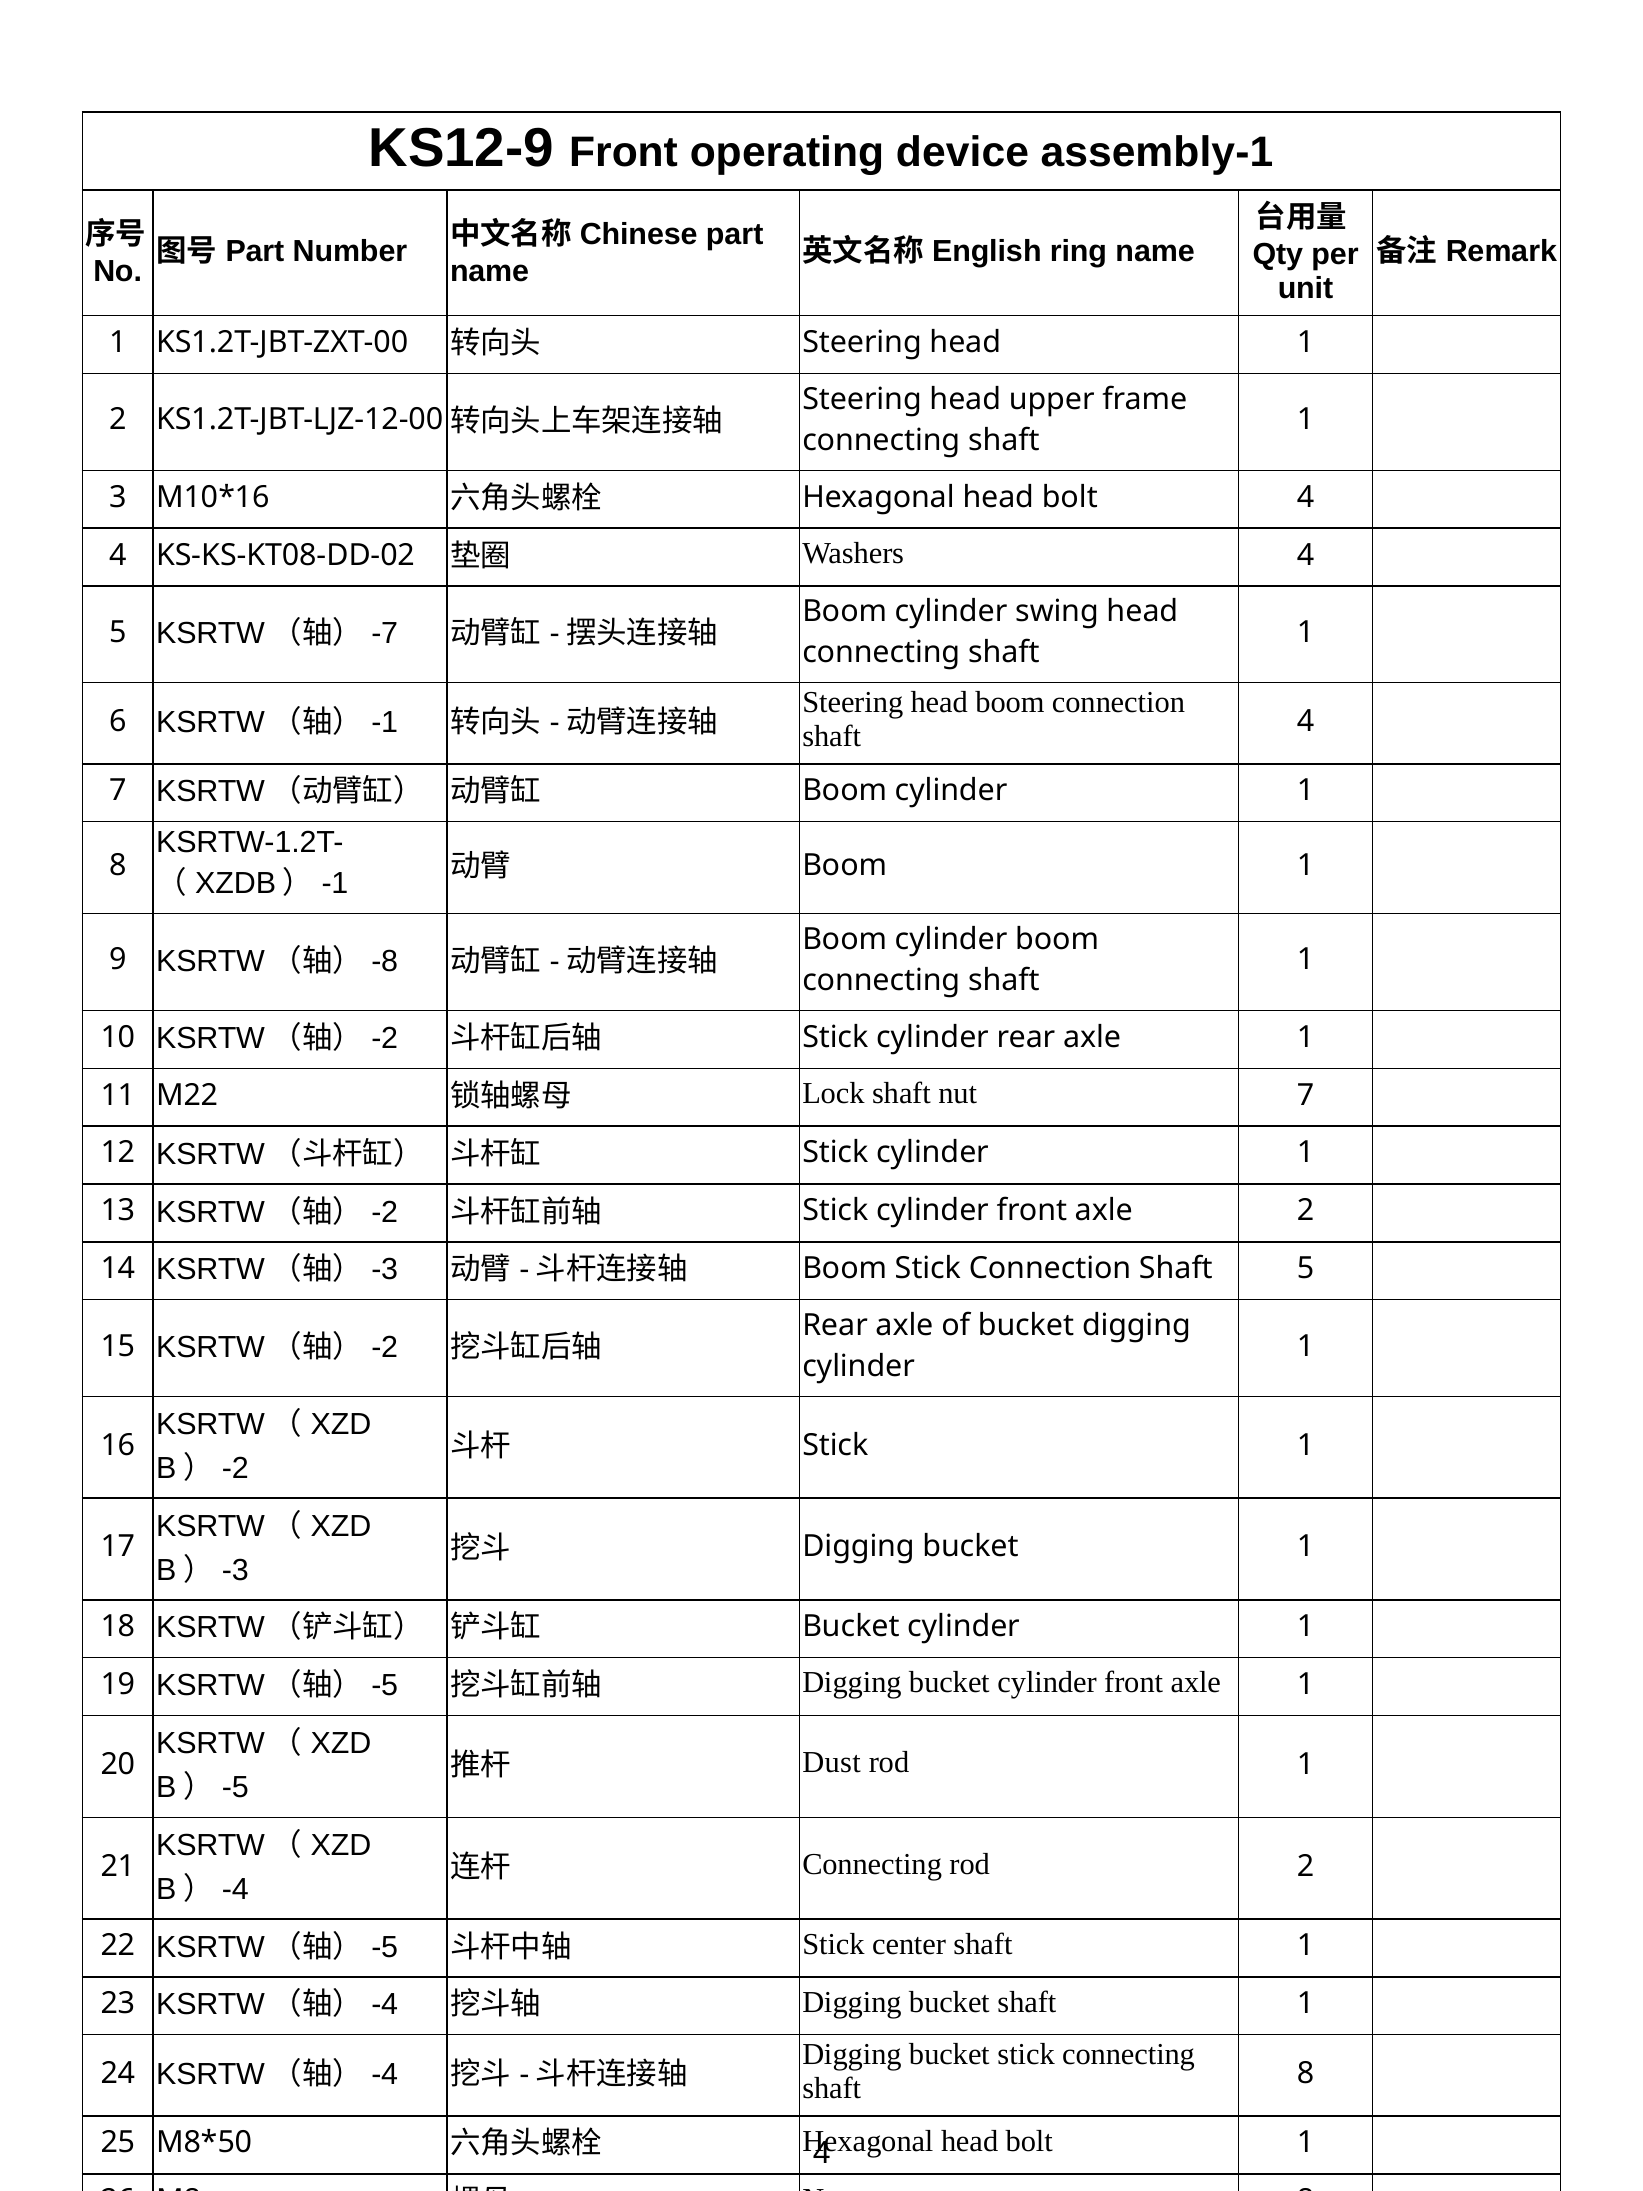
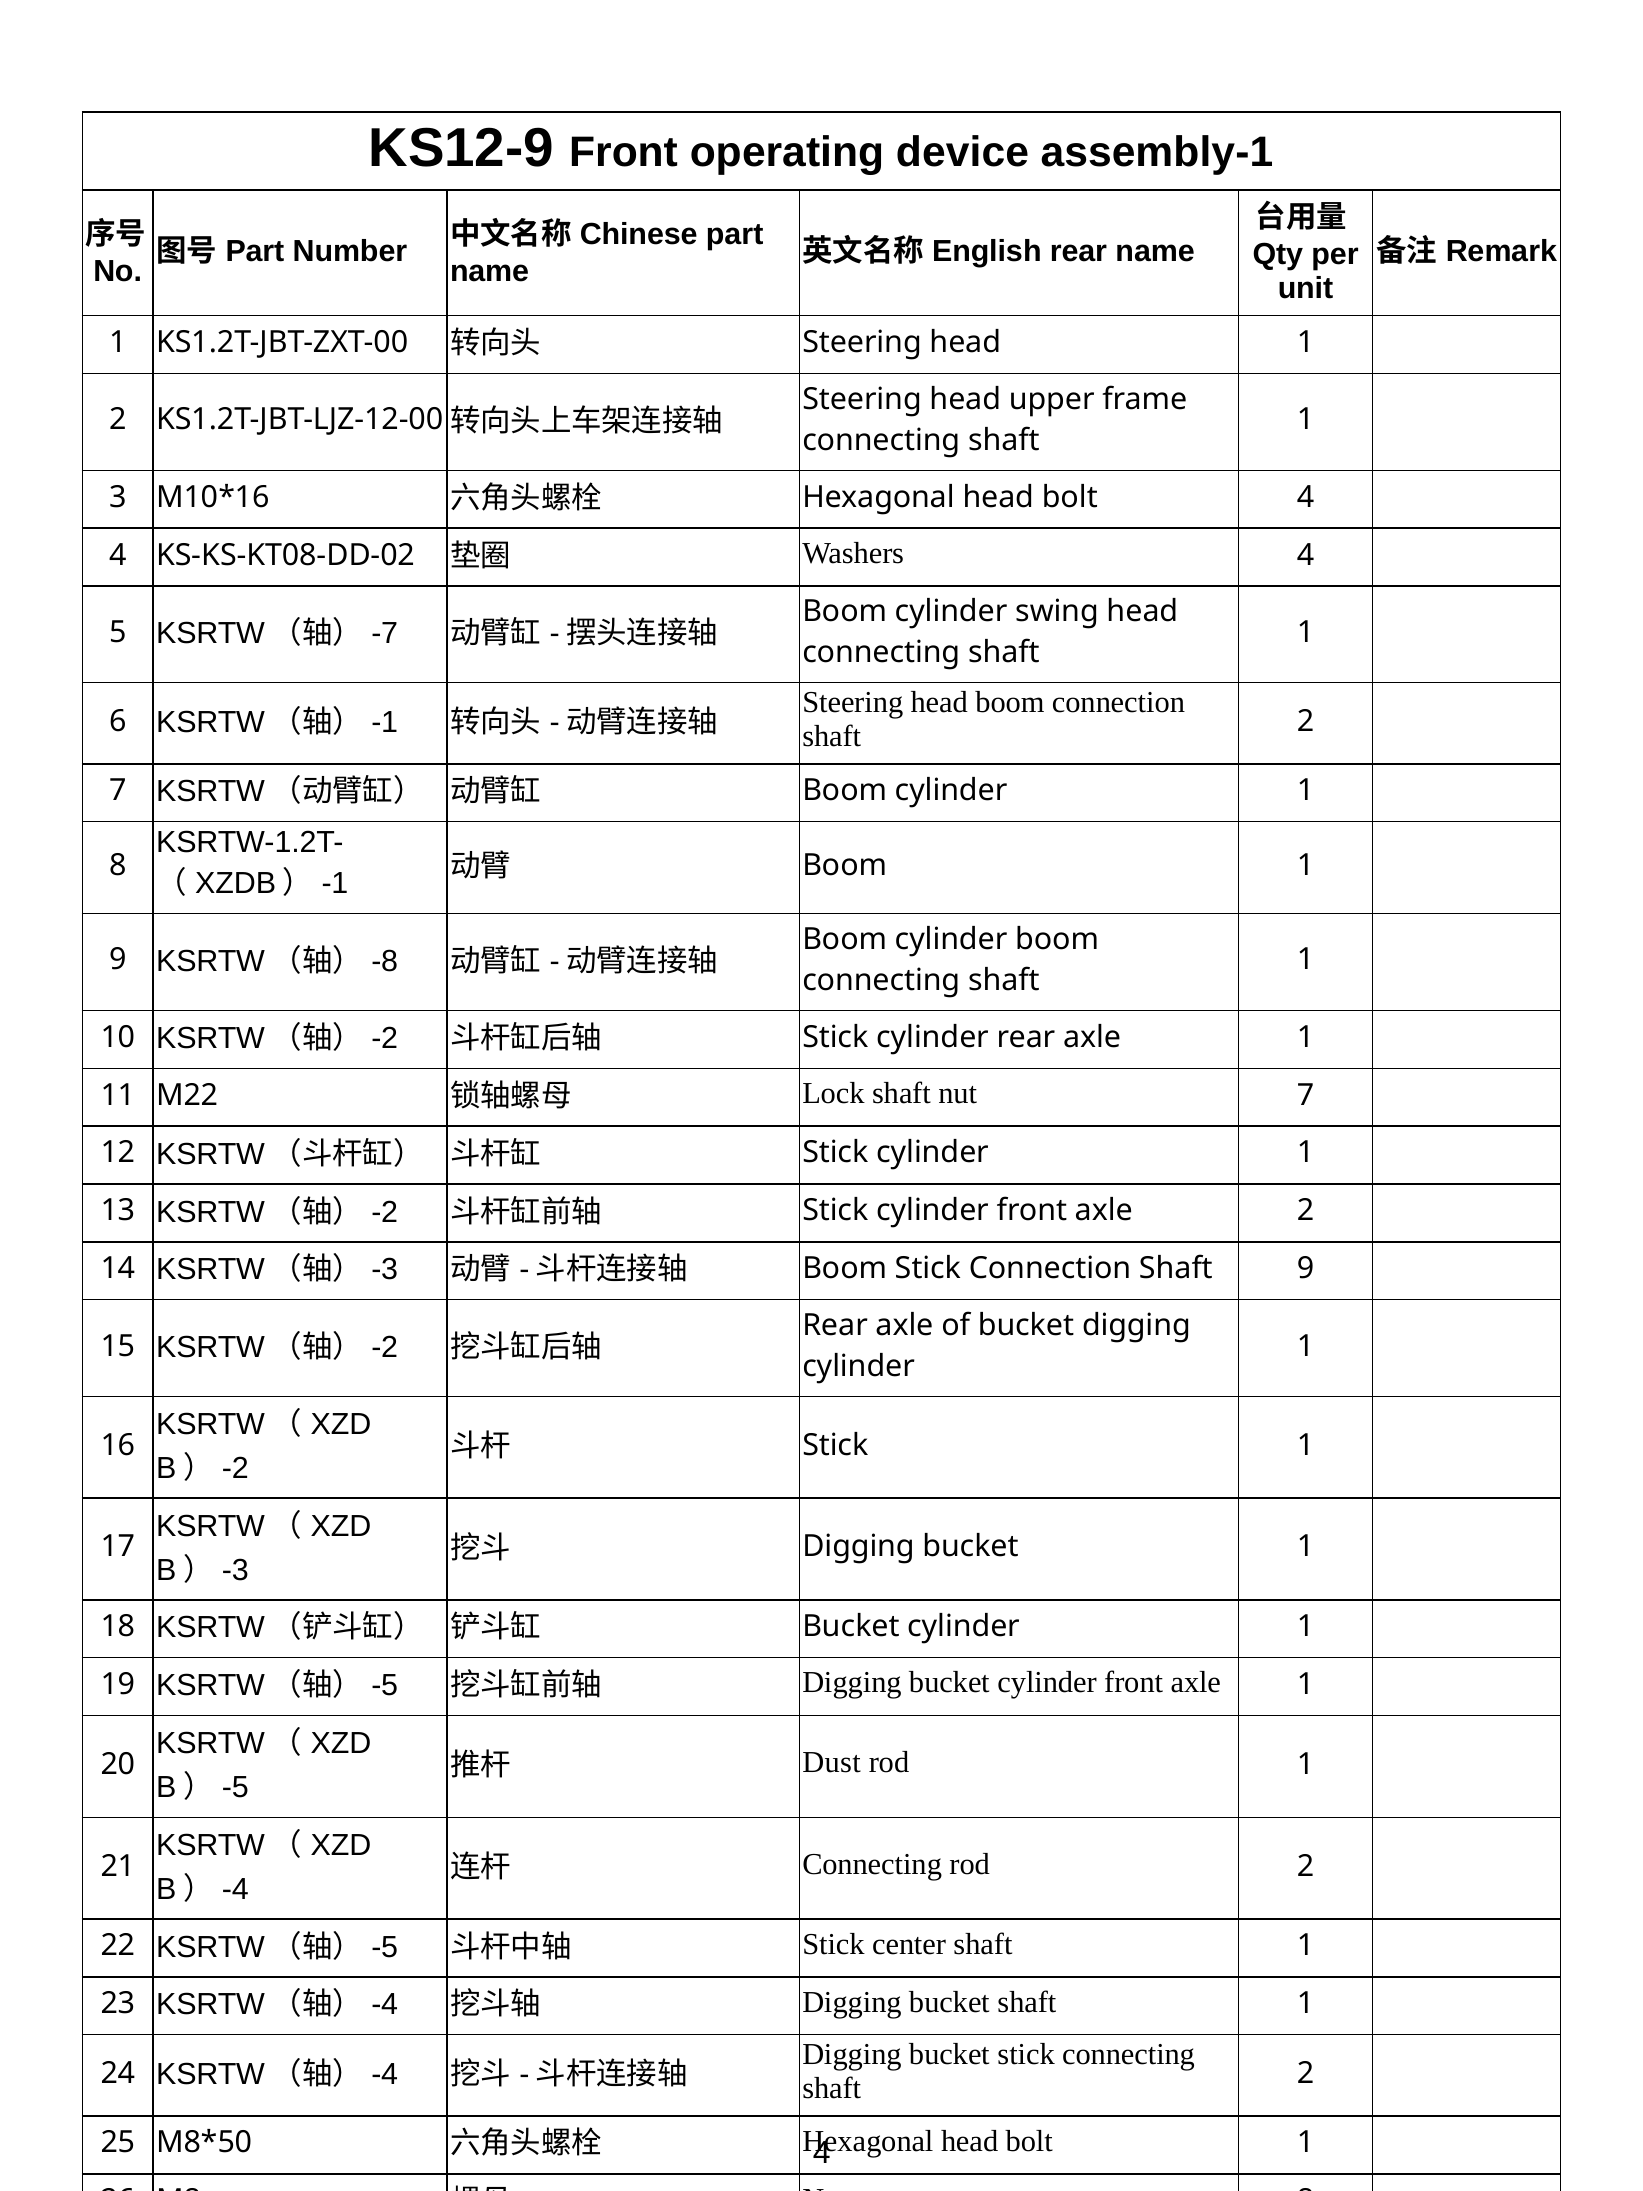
ring at (1078, 252): ring -> rear
4 at (1306, 721): 4 -> 2
Shaft 5: 5 -> 9
8 at (1306, 2073): 8 -> 2
